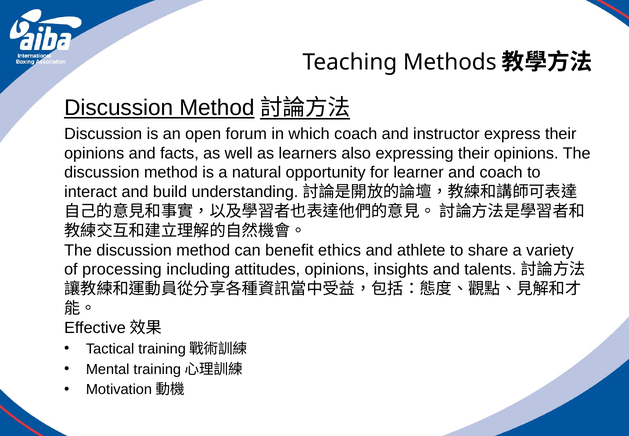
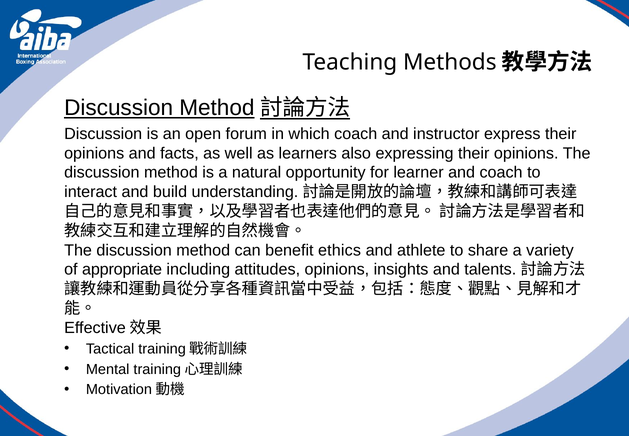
processing: processing -> appropriate
